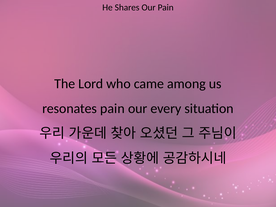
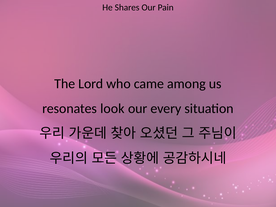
resonates pain: pain -> look
